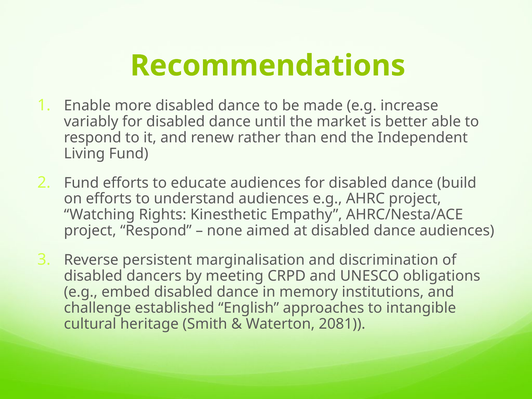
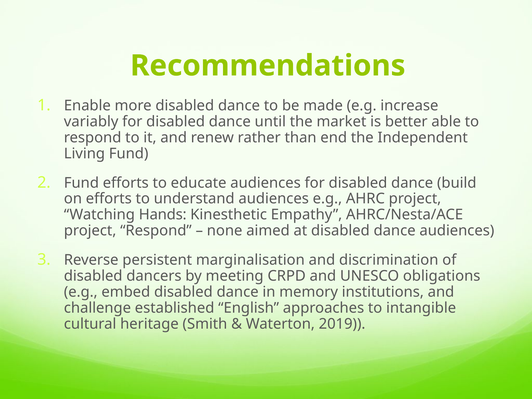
Rights: Rights -> Hands
2081: 2081 -> 2019
